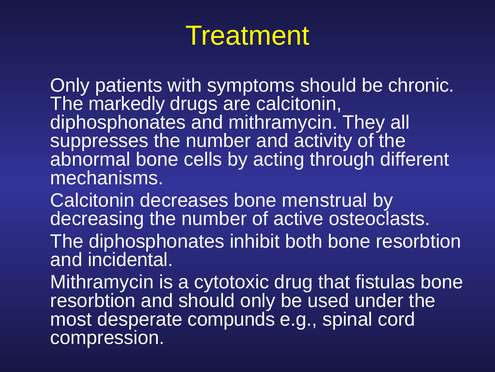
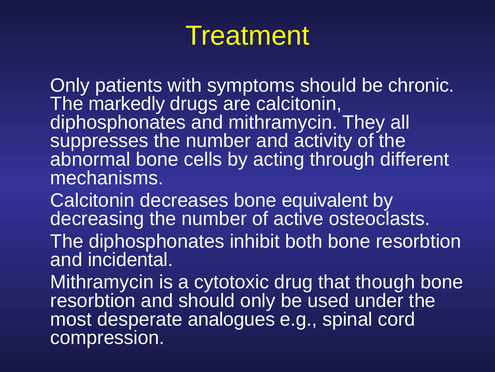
menstrual: menstrual -> equivalent
fistulas: fistulas -> though
compunds: compunds -> analogues
